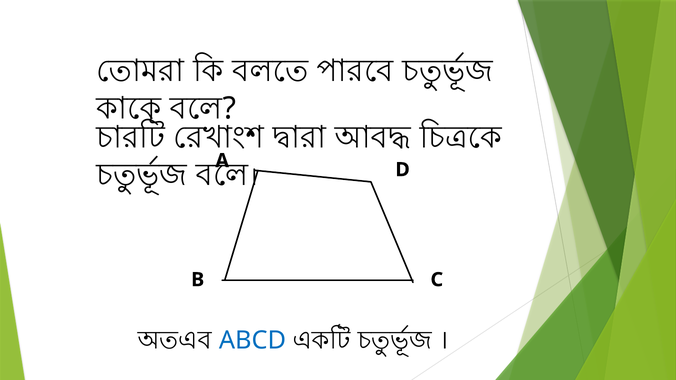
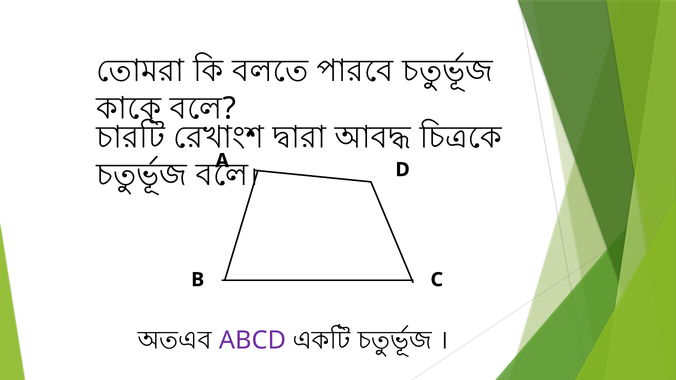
ABCD colour: blue -> purple
